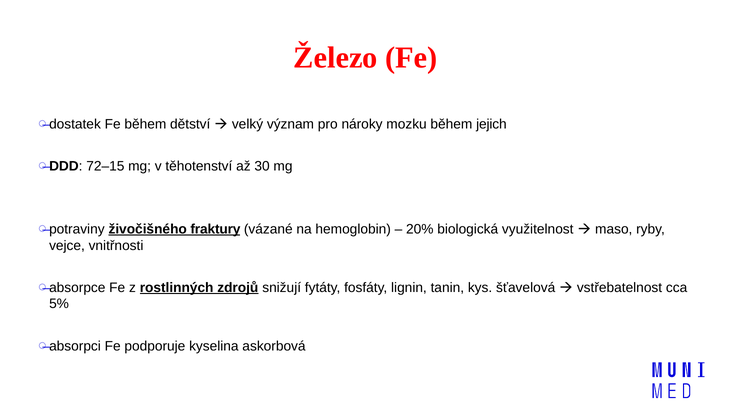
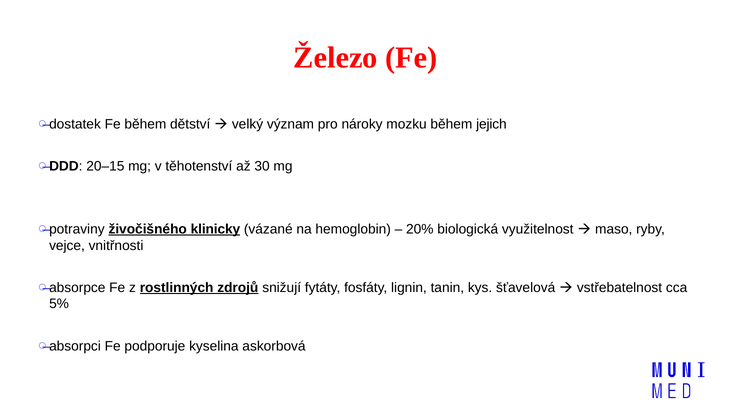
72–15: 72–15 -> 20–15
fraktury: fraktury -> klinicky
